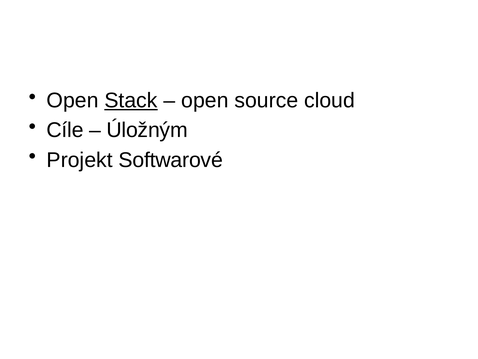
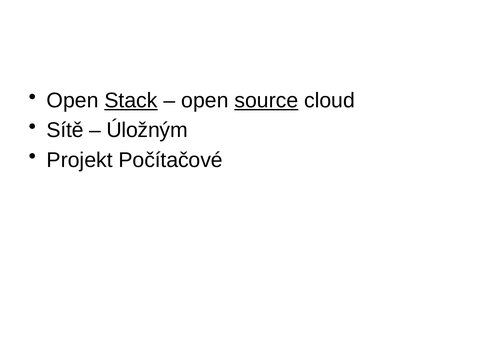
source underline: none -> present
Cíle: Cíle -> Sítě
Softwarové: Softwarové -> Počítačové
